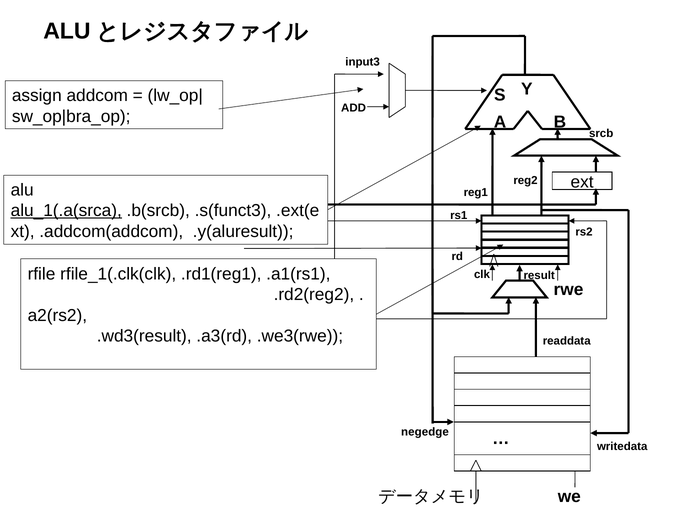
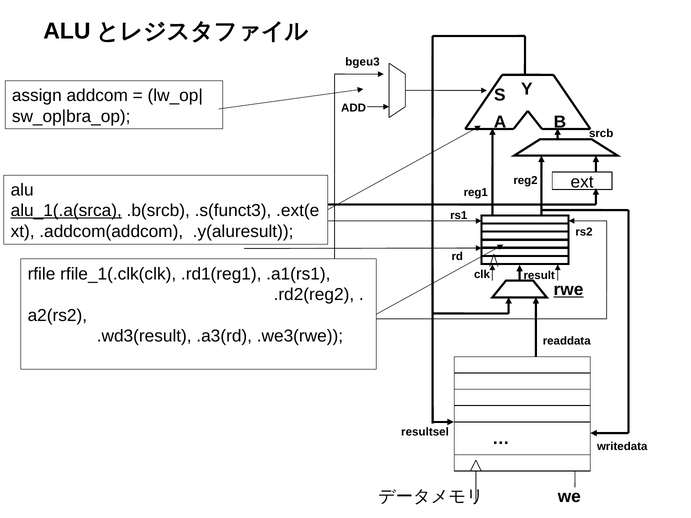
input3: input3 -> bgeu3
rwe underline: none -> present
negedge: negedge -> resultsel
